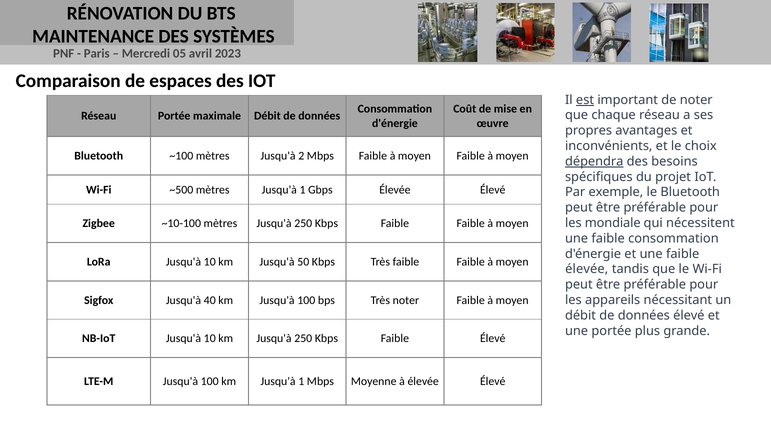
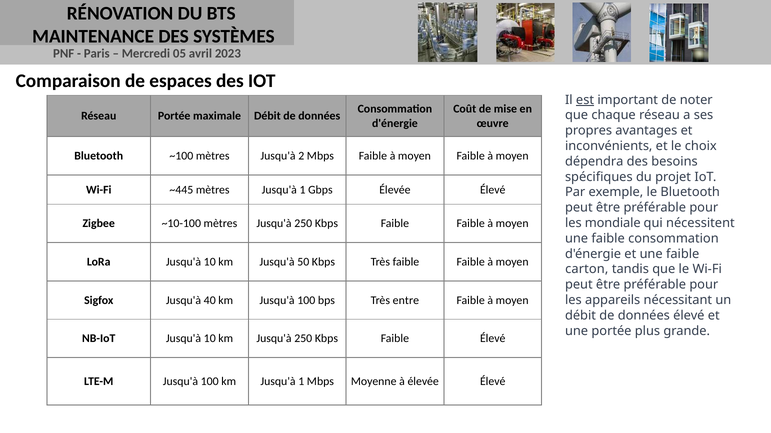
dépendra underline: present -> none
~500: ~500 -> ~445
élevée at (587, 270): élevée -> carton
Très noter: noter -> entre
